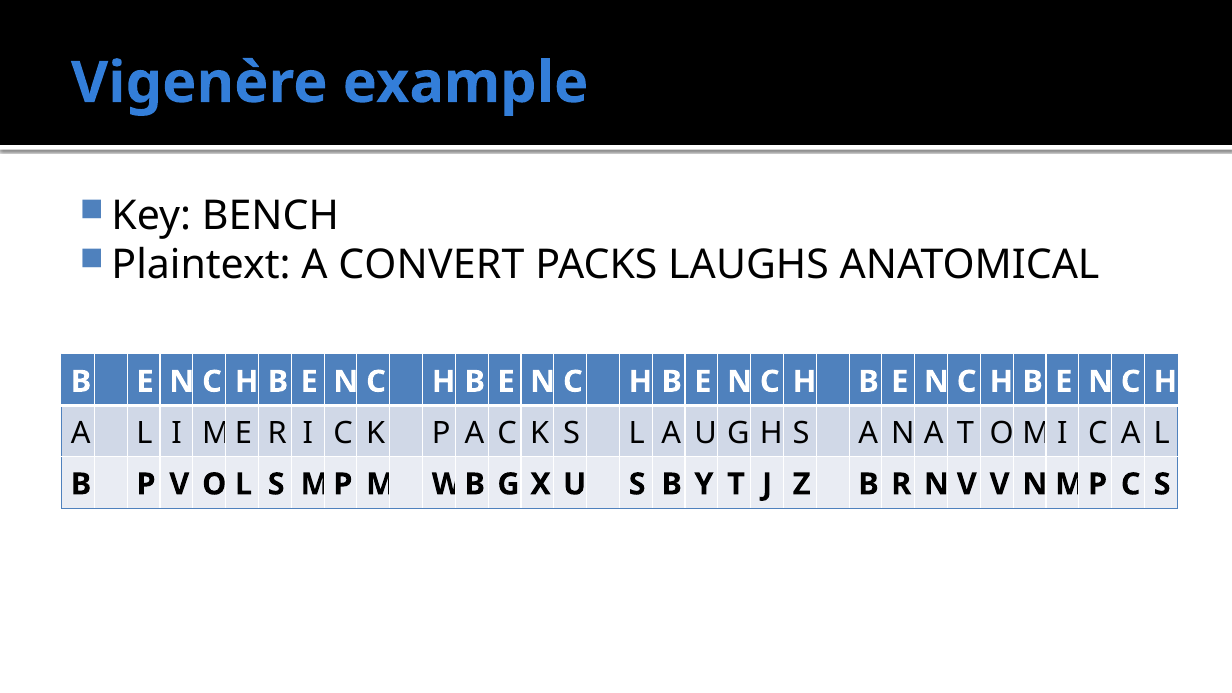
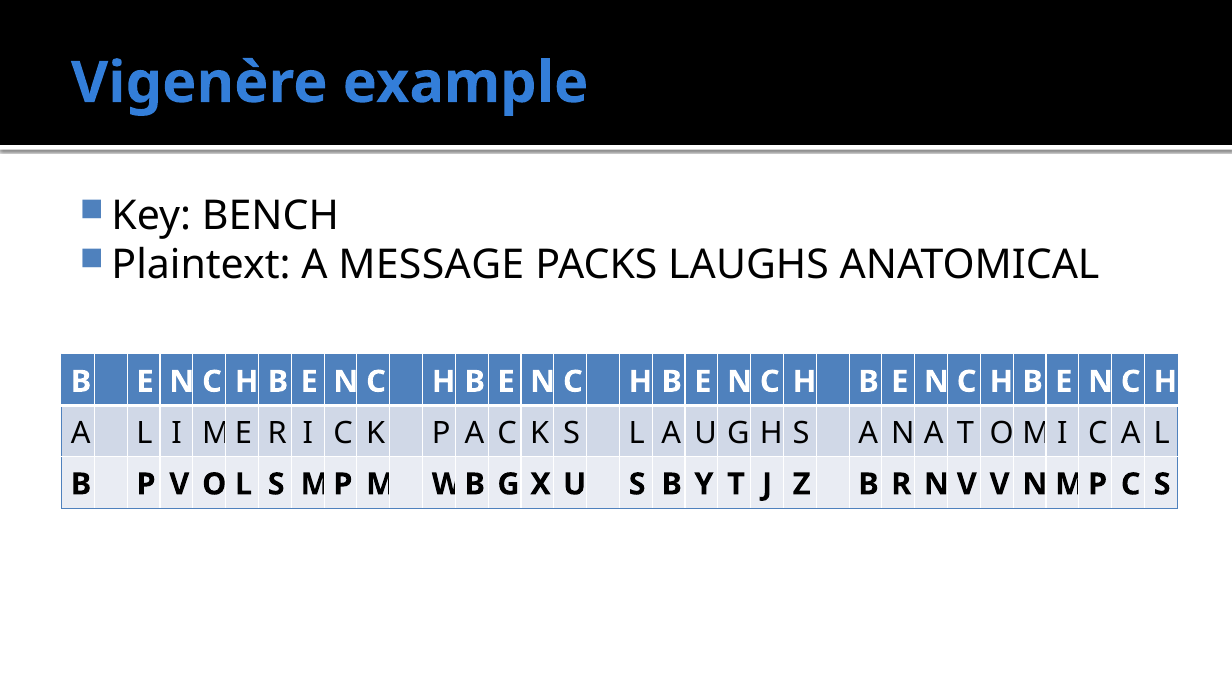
CONVERT: CONVERT -> MESSAGE
